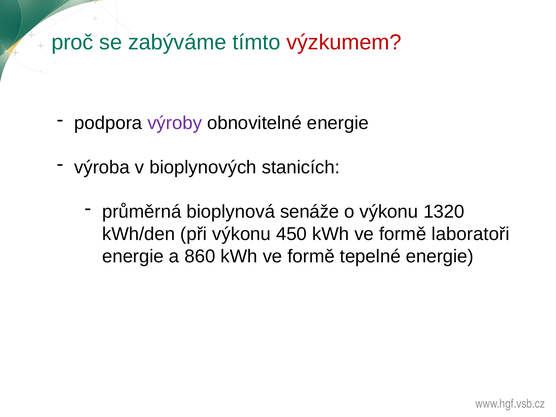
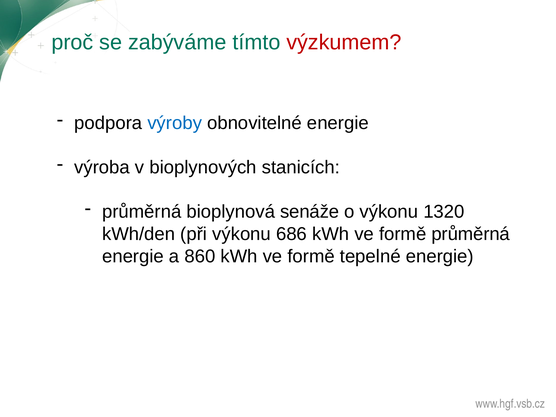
výroby colour: purple -> blue
450: 450 -> 686
formě laboratoři: laboratoři -> průměrná
